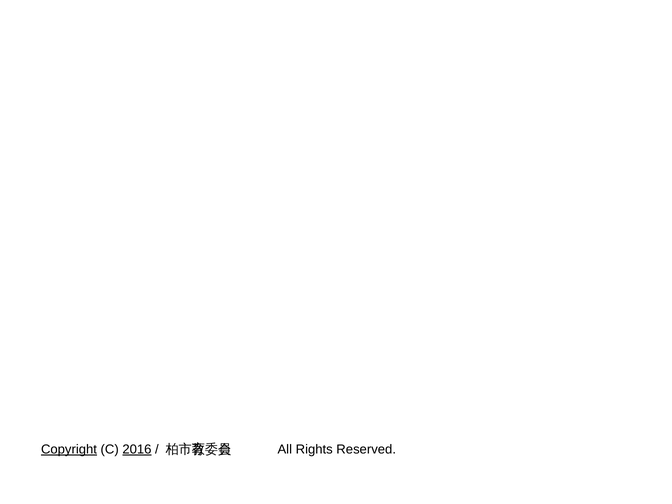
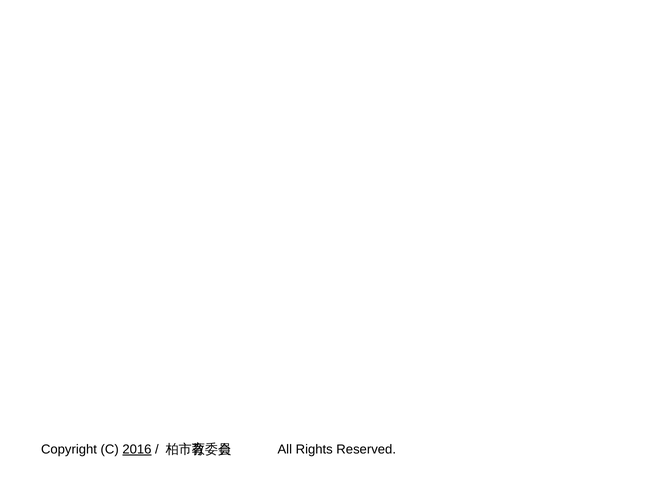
Copyright underline: present -> none
